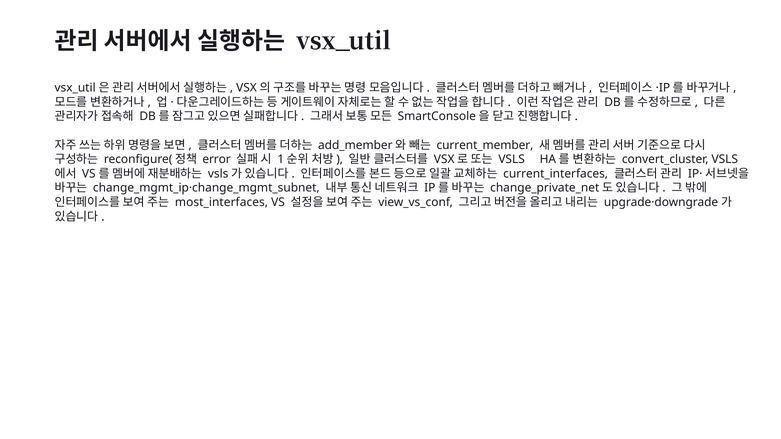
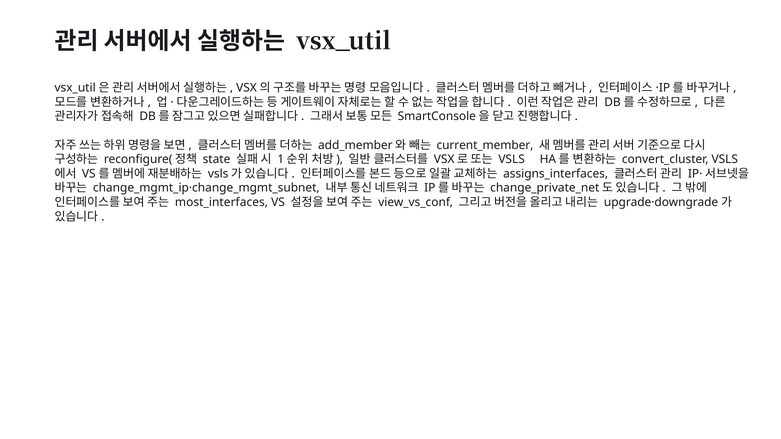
error: error -> state
current_interfaces: current_interfaces -> assigns_interfaces
